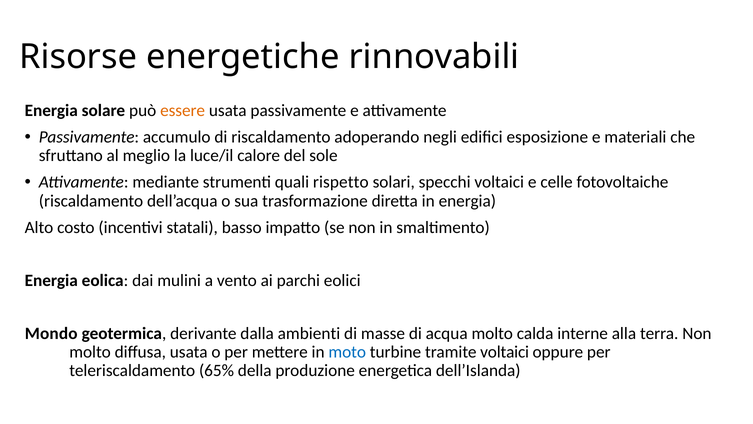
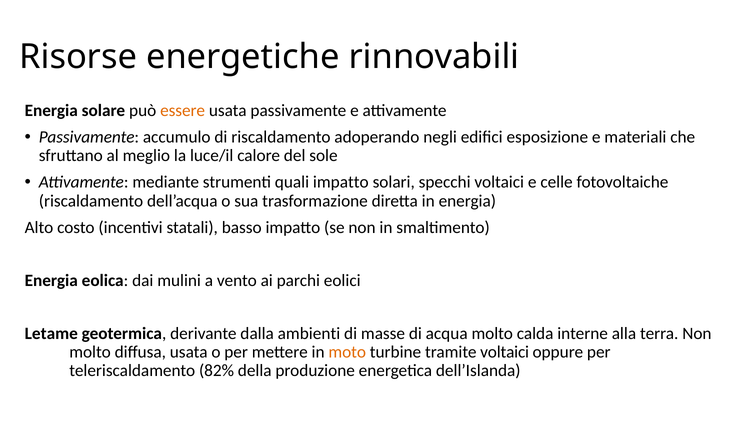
quali rispetto: rispetto -> impatto
Mondo: Mondo -> Letame
moto colour: blue -> orange
65%: 65% -> 82%
